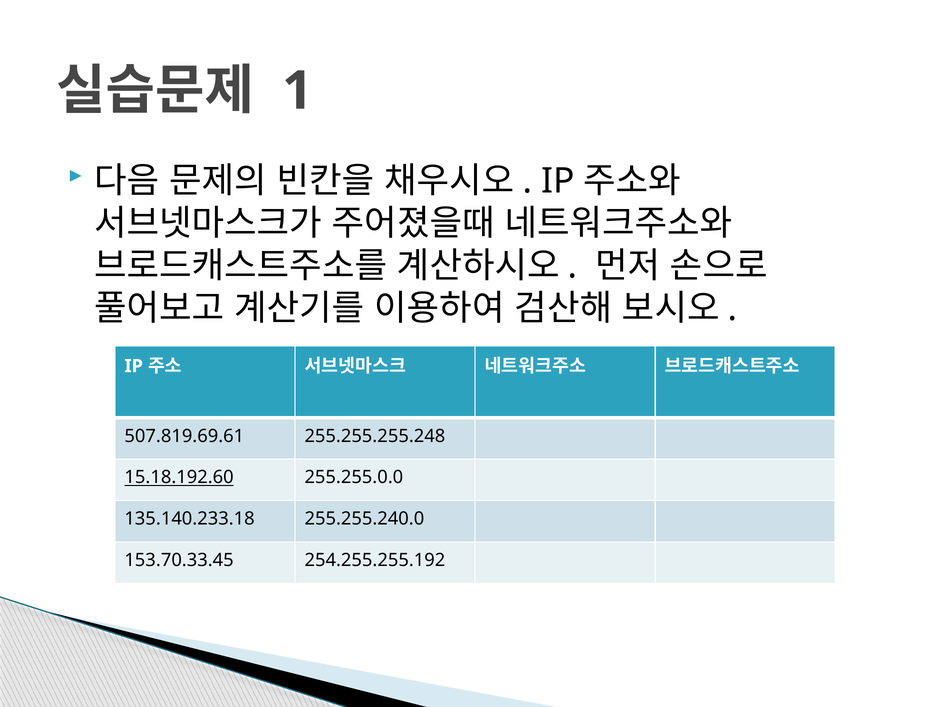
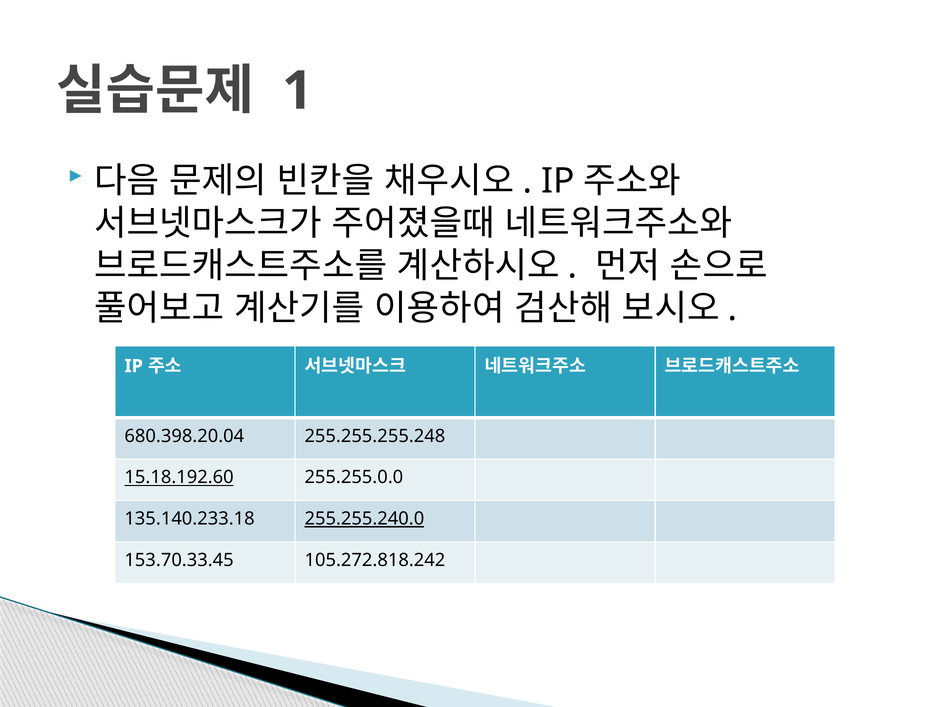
507.819.69.61: 507.819.69.61 -> 680.398.20.04
255.255.240.0 underline: none -> present
254.255.255.192: 254.255.255.192 -> 105.272.818.242
